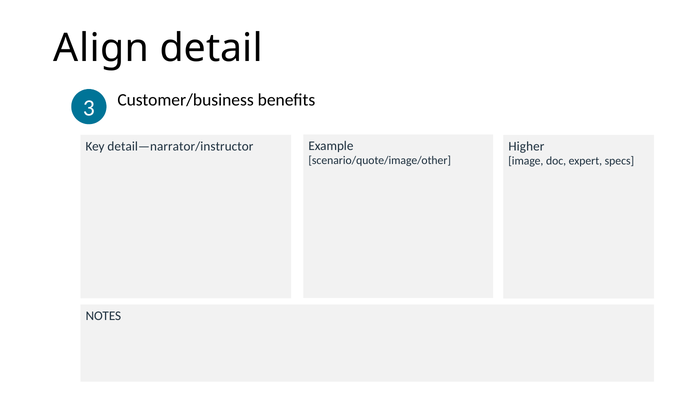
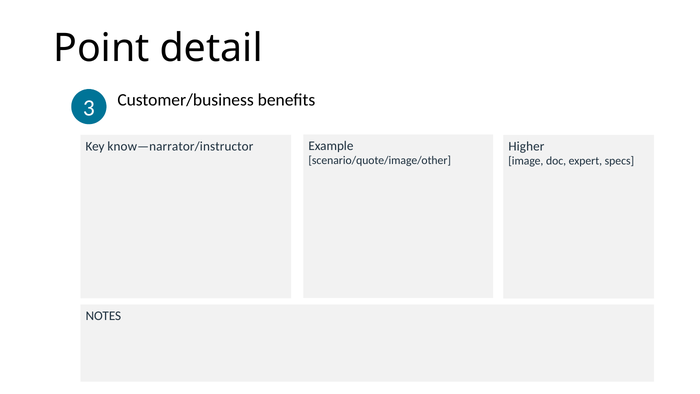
Align: Align -> Point
detail—narrator/instructor: detail—narrator/instructor -> know—narrator/instructor
